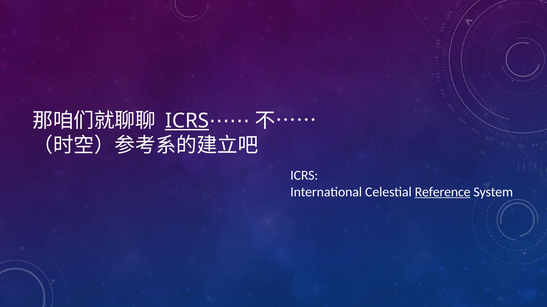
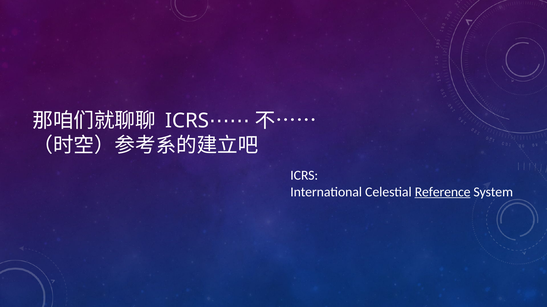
ICRS at (187, 121) underline: present -> none
